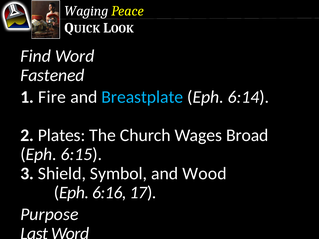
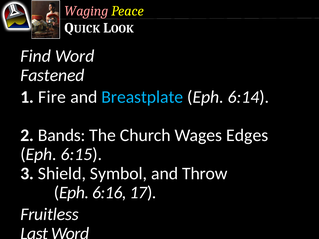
Waging colour: white -> pink
Plates: Plates -> Bands
Broad: Broad -> Edges
Wood: Wood -> Throw
Purpose: Purpose -> Fruitless
